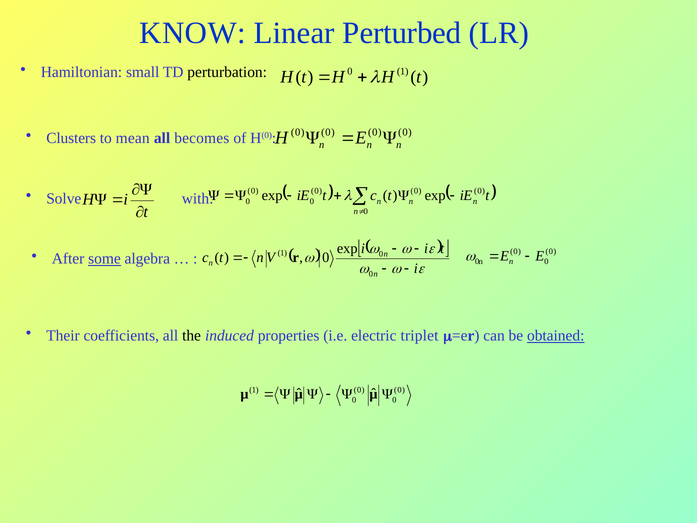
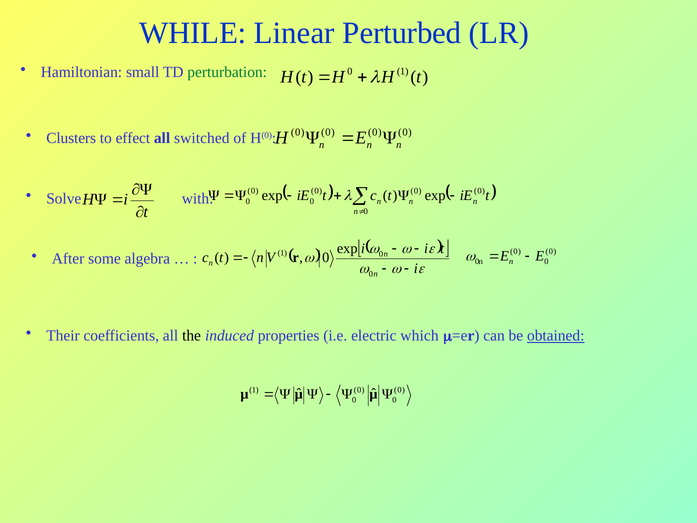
KNOW: KNOW -> WHILE
perturbation colour: black -> green
mean: mean -> effect
becomes: becomes -> switched
some underline: present -> none
triplet: triplet -> which
